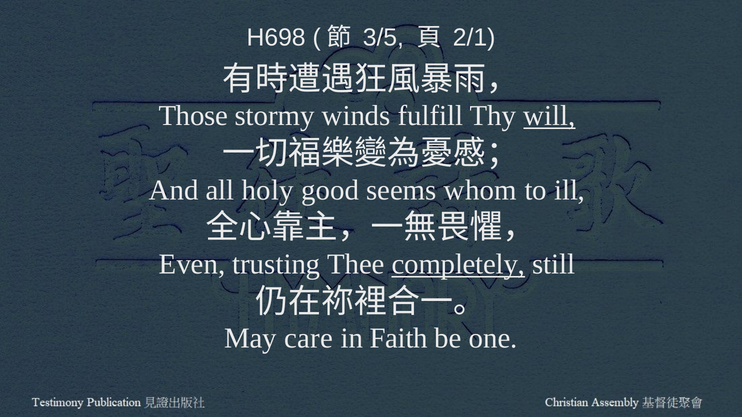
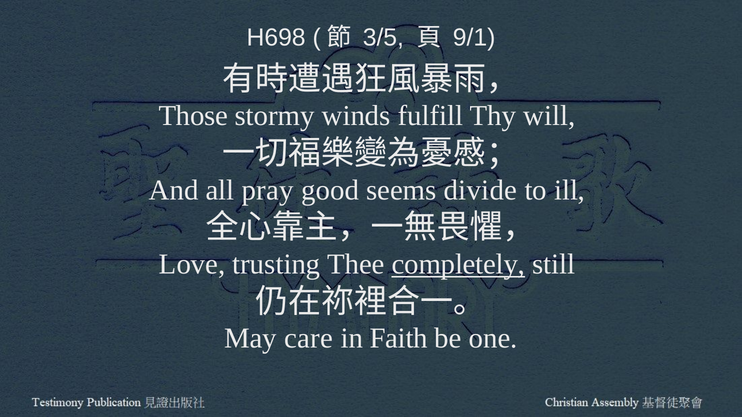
2/1: 2/1 -> 9/1
will underline: present -> none
holy: holy -> pray
whom: whom -> divide
Even: Even -> Love
